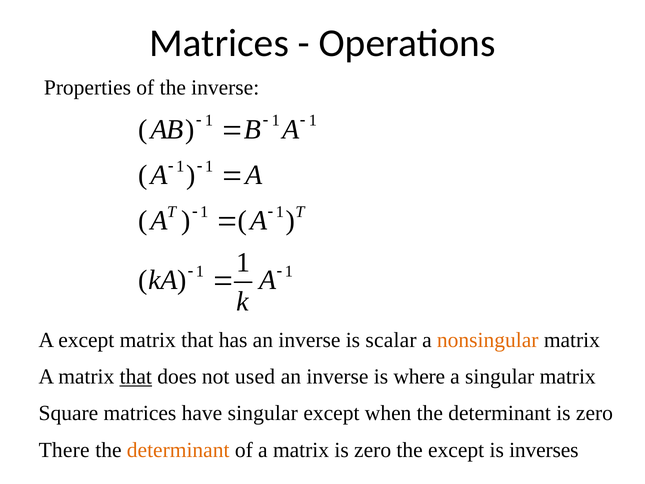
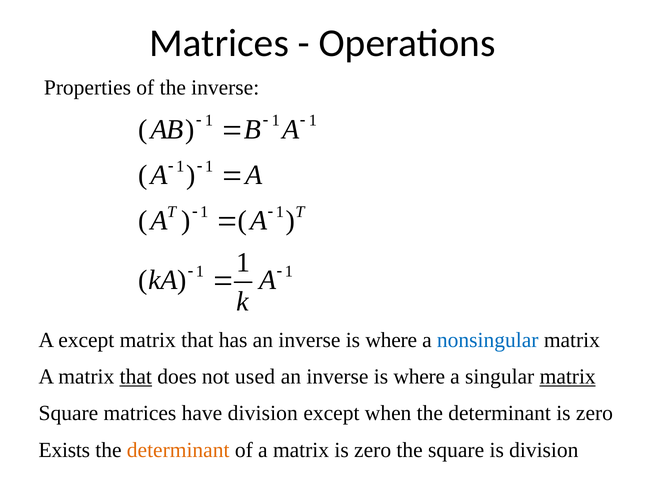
scalar at (391, 340): scalar -> where
nonsingular colour: orange -> blue
matrix at (568, 377) underline: none -> present
have singular: singular -> division
There: There -> Exists
the except: except -> square
is inverses: inverses -> division
